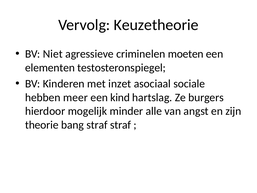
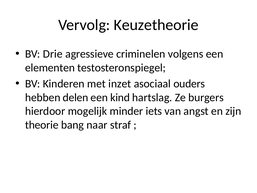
Niet: Niet -> Drie
moeten: moeten -> volgens
sociale: sociale -> ouders
meer: meer -> delen
alle: alle -> iets
bang straf: straf -> naar
